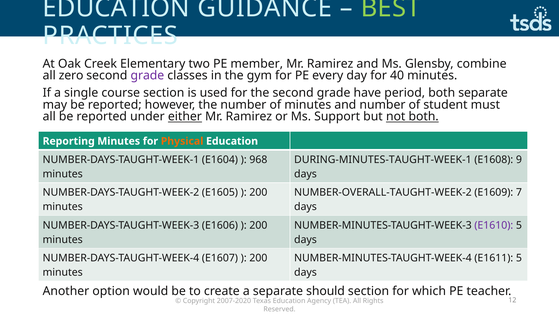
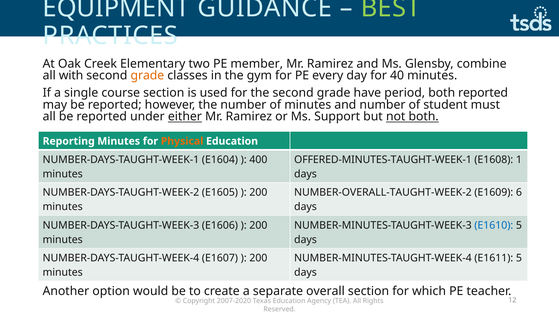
EDUCATION at (116, 8): EDUCATION -> EQUIPMENT
zero: zero -> with
grade at (147, 75) colour: purple -> orange
both separate: separate -> reported
968 at (258, 159): 968 -> 400
DURING-MINUTES-TAUGHT-WEEK-1: DURING-MINUTES-TAUGHT-WEEK-1 -> OFFERED-MINUTES-TAUGHT-WEEK-1
9: 9 -> 1
7: 7 -> 6
E1610 colour: purple -> blue
should: should -> overall
